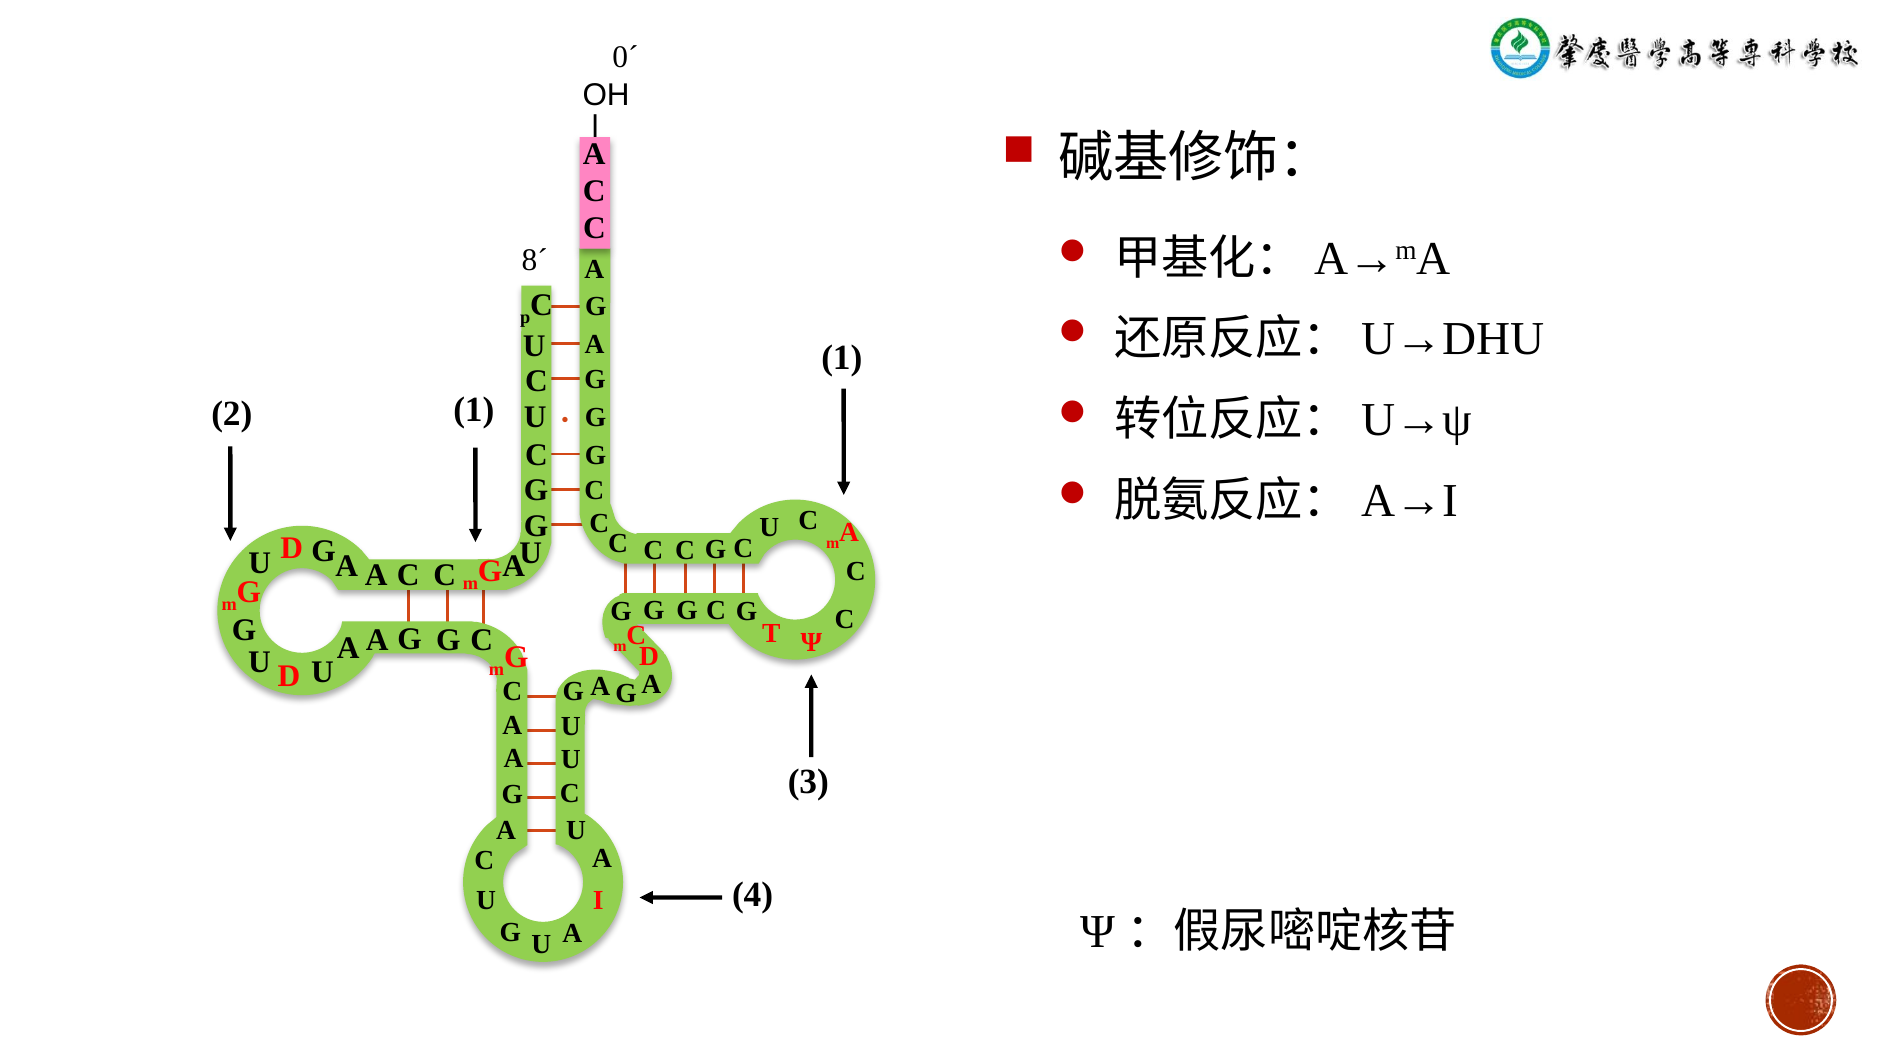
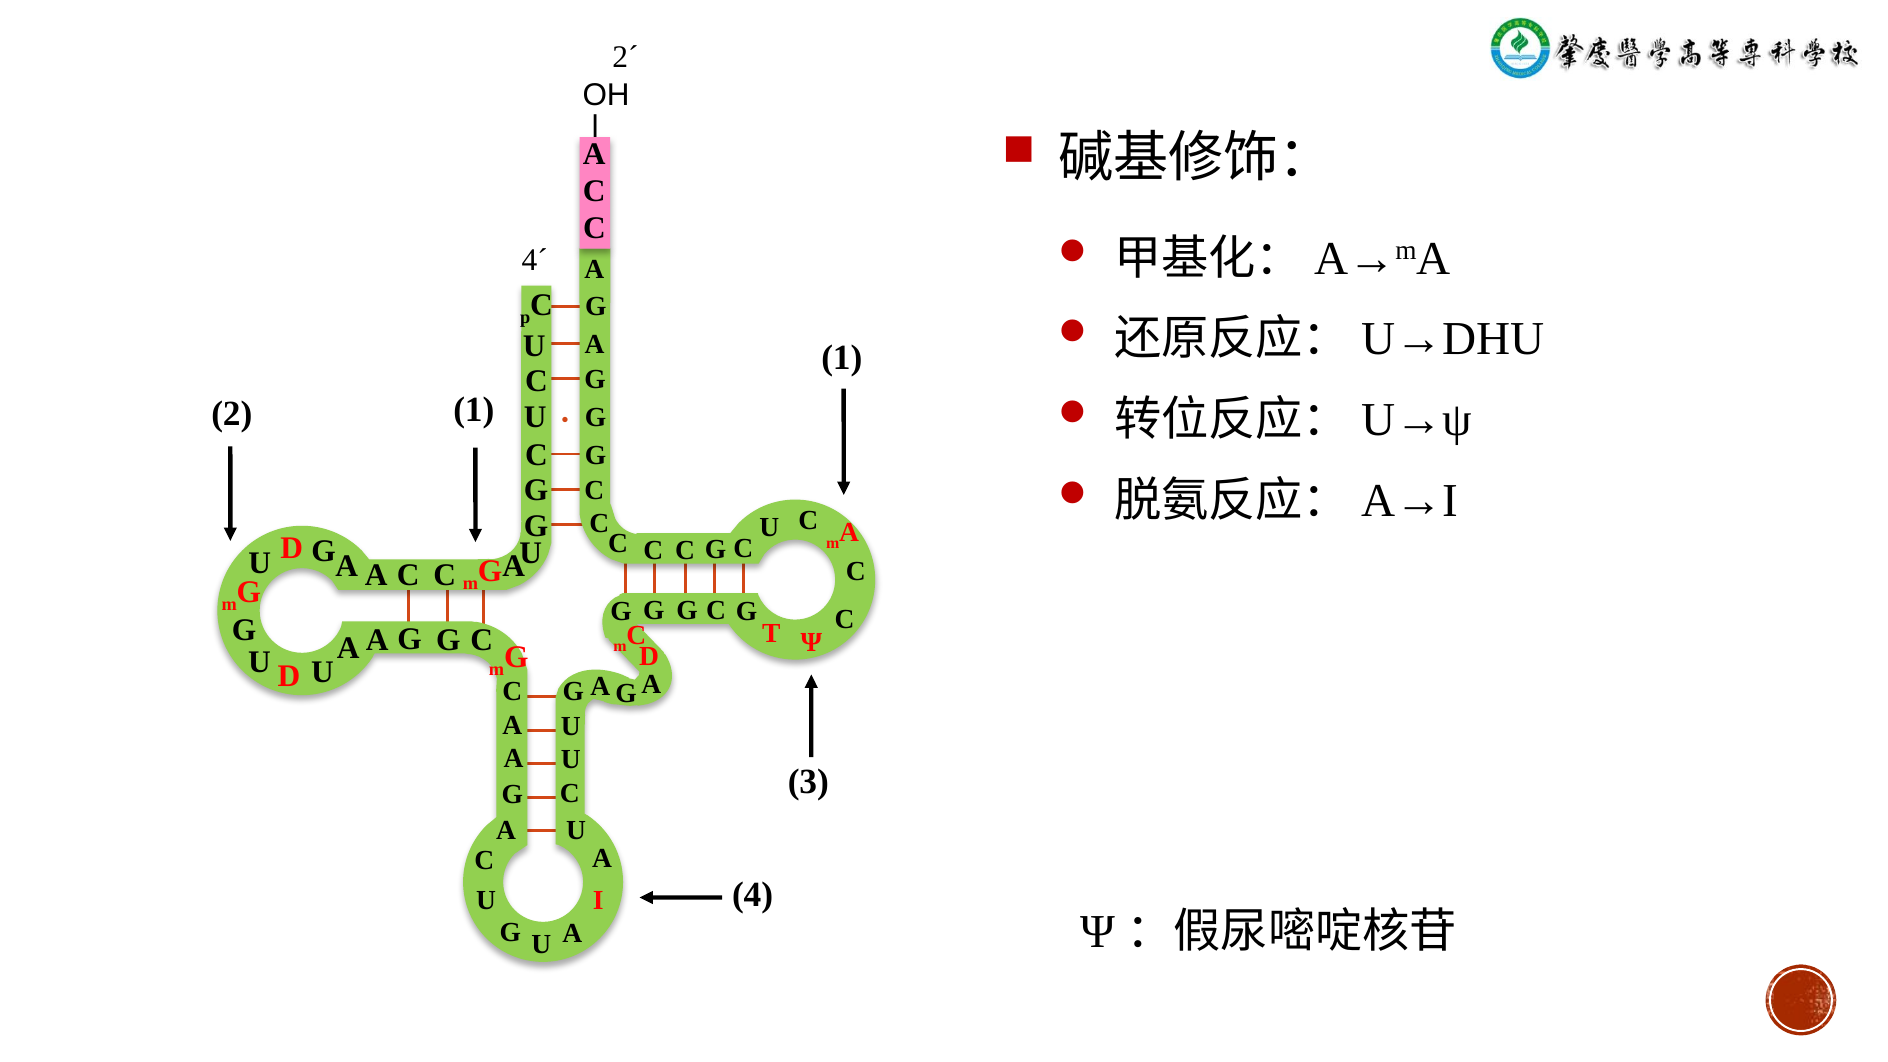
0´: 0´ -> 2´
8´: 8´ -> 4´
